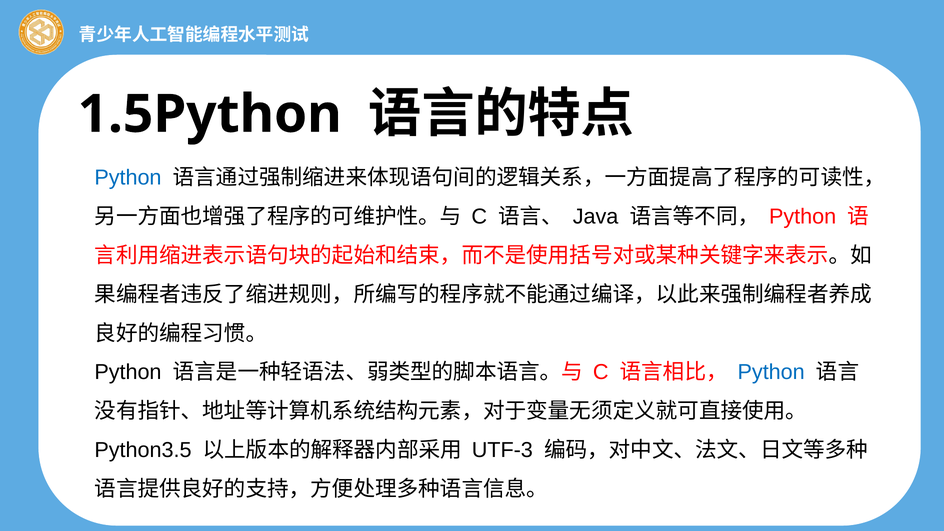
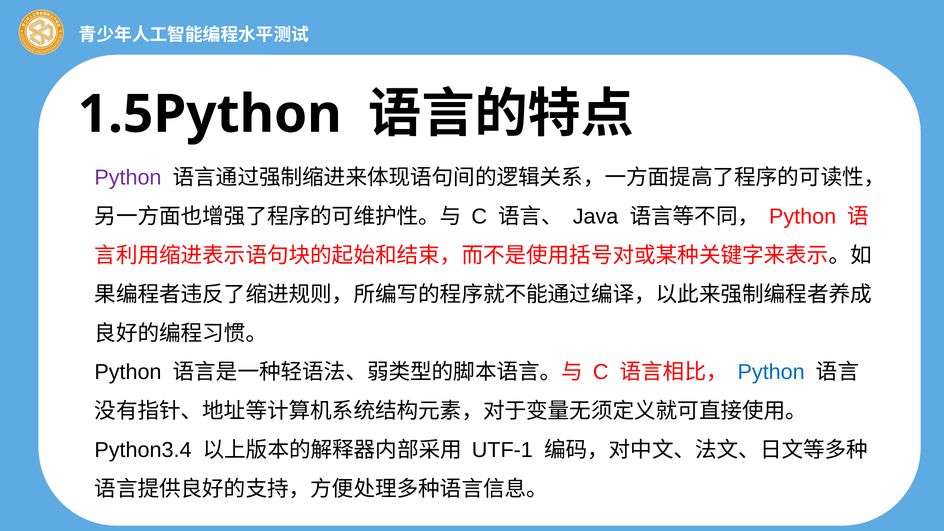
Python at (128, 178) colour: blue -> purple
Python3.5: Python3.5 -> Python3.4
UTF-3: UTF-3 -> UTF-1
